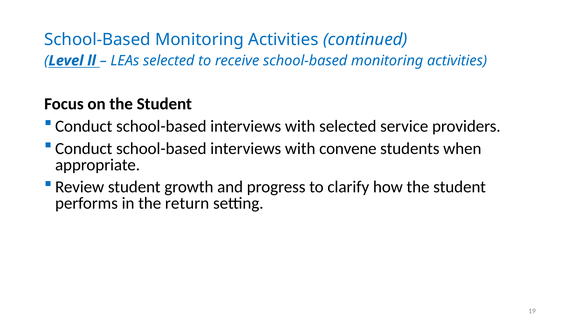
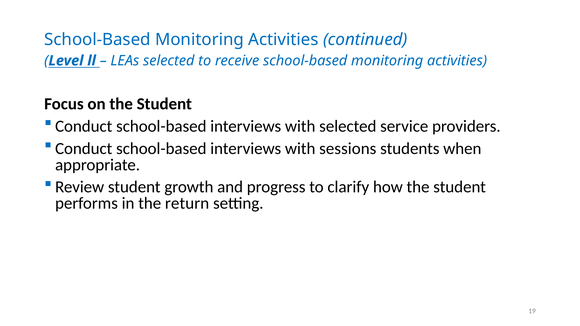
convene: convene -> sessions
